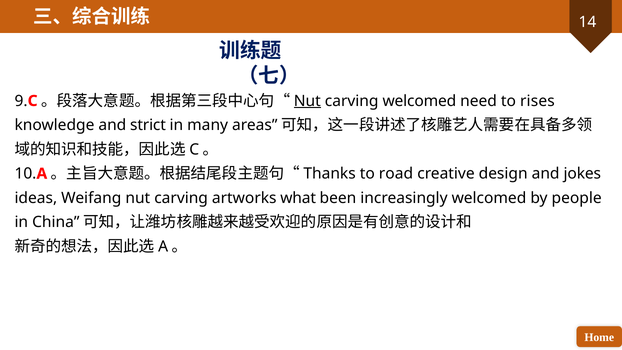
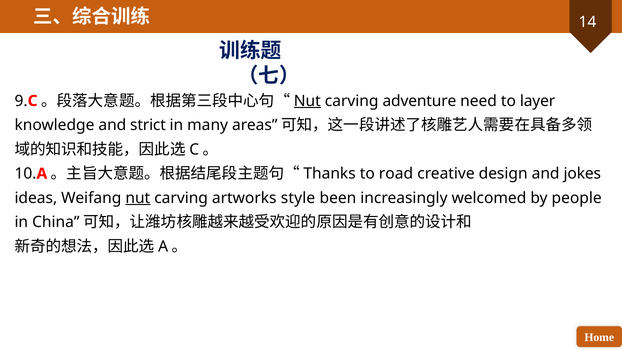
carving welcomed: welcomed -> adventure
rises: rises -> layer
nut at (138, 198) underline: none -> present
what: what -> style
